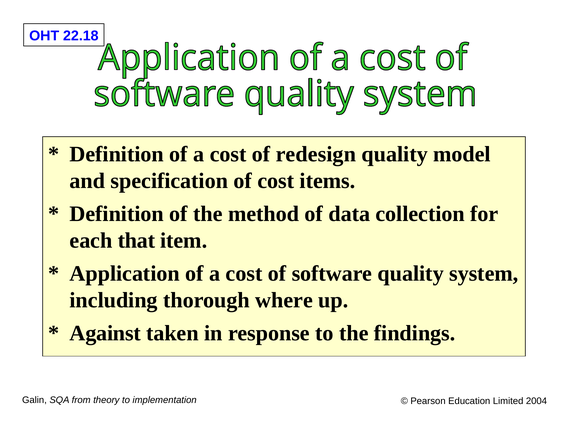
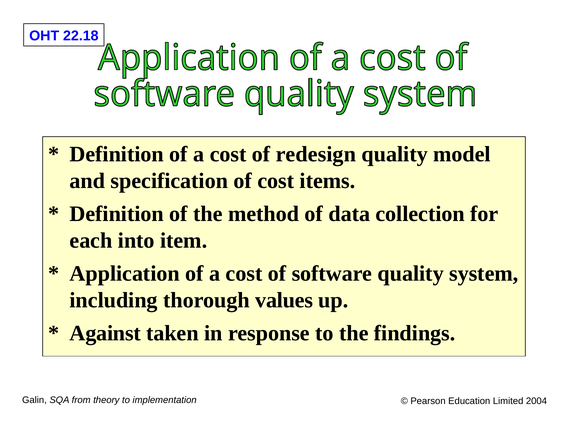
that: that -> into
where: where -> values
